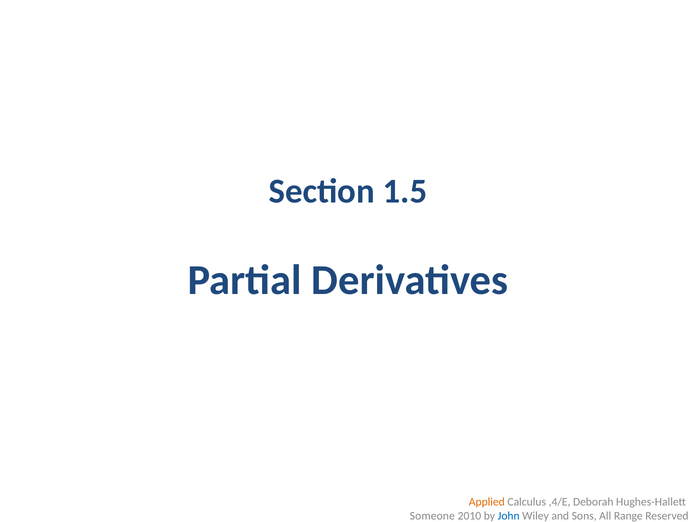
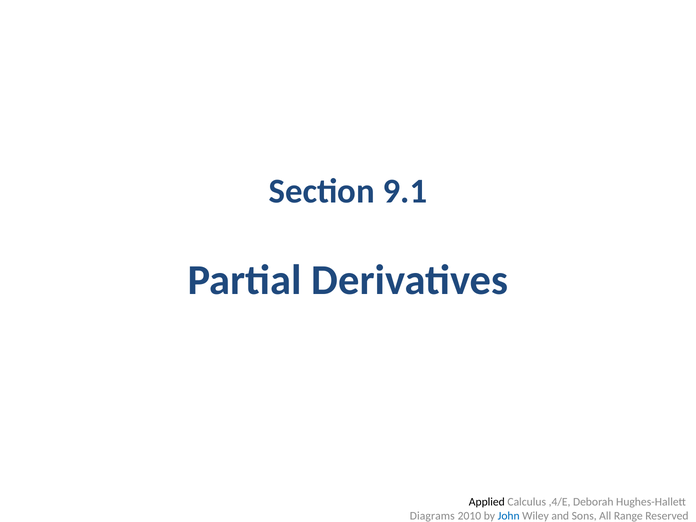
1.5: 1.5 -> 9.1
Applied colour: orange -> black
Someone: Someone -> Diagrams
